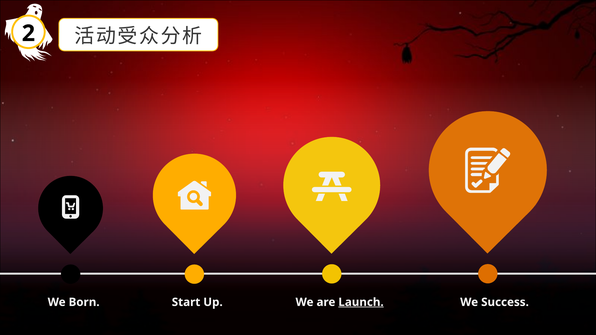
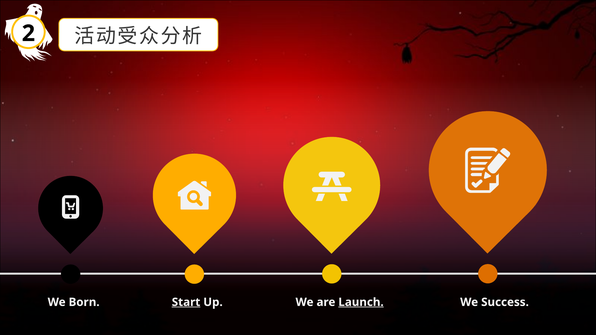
Start underline: none -> present
